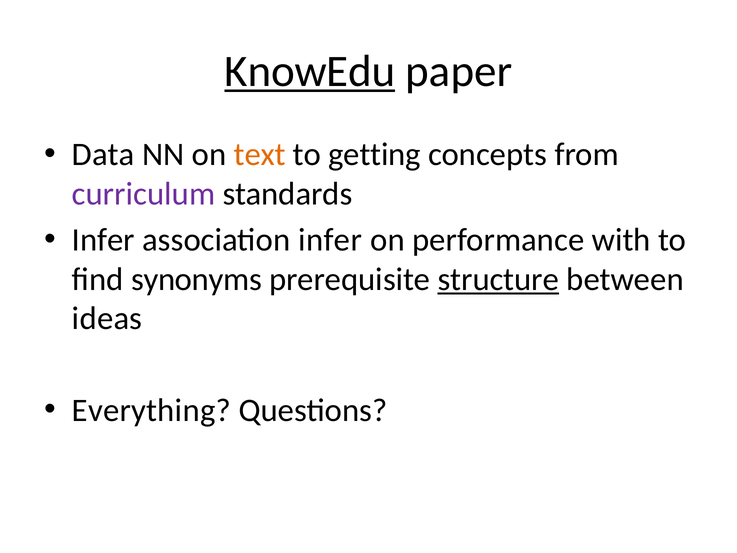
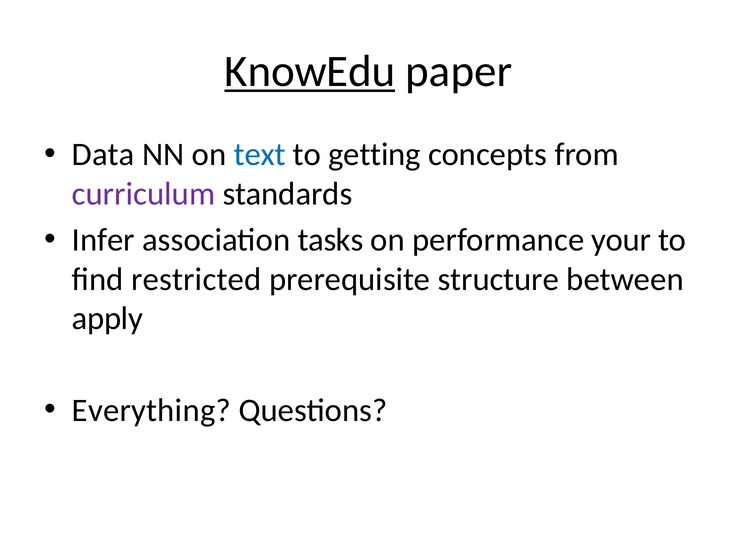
text colour: orange -> blue
association infer: infer -> tasks
with: with -> your
synonyms: synonyms -> restricted
structure underline: present -> none
ideas: ideas -> apply
